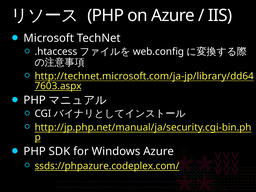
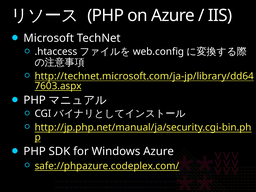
ssds://phpazure.codeplex.com/: ssds://phpazure.codeplex.com/ -> safe://phpazure.codeplex.com/
